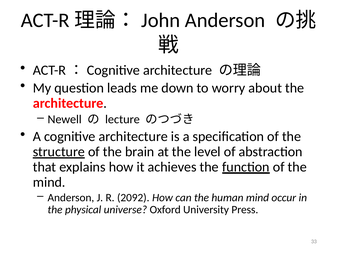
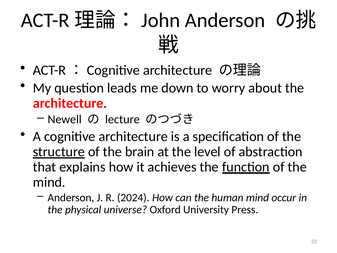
2092: 2092 -> 2024
